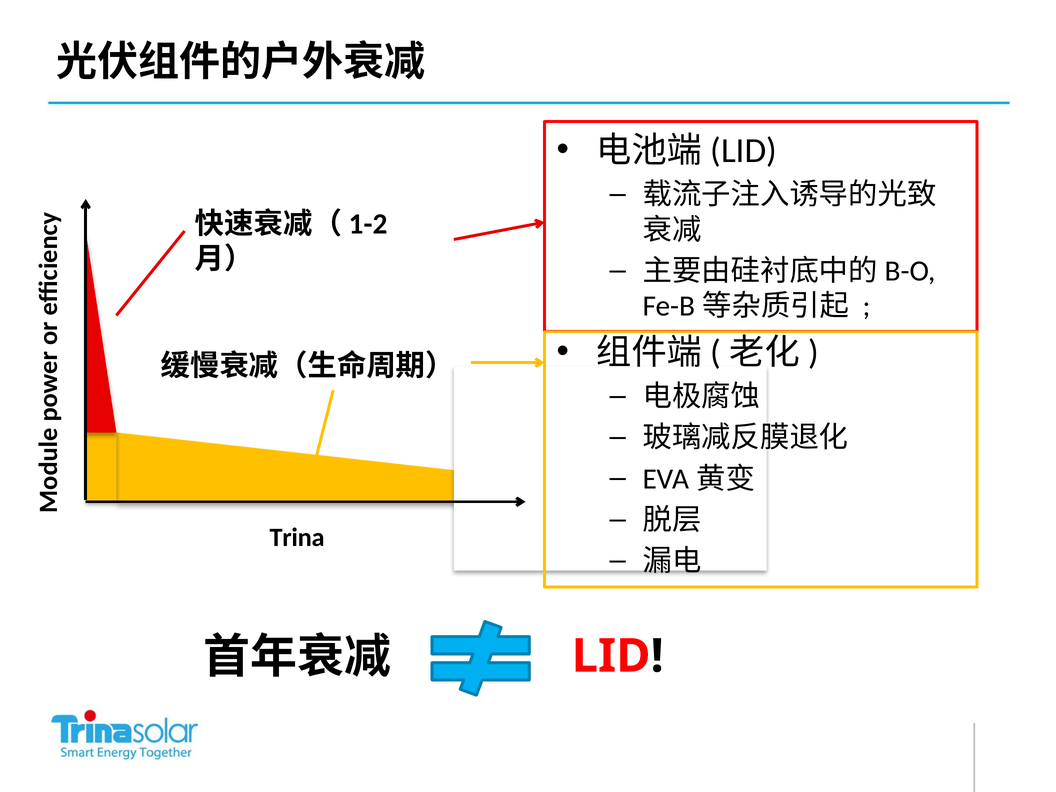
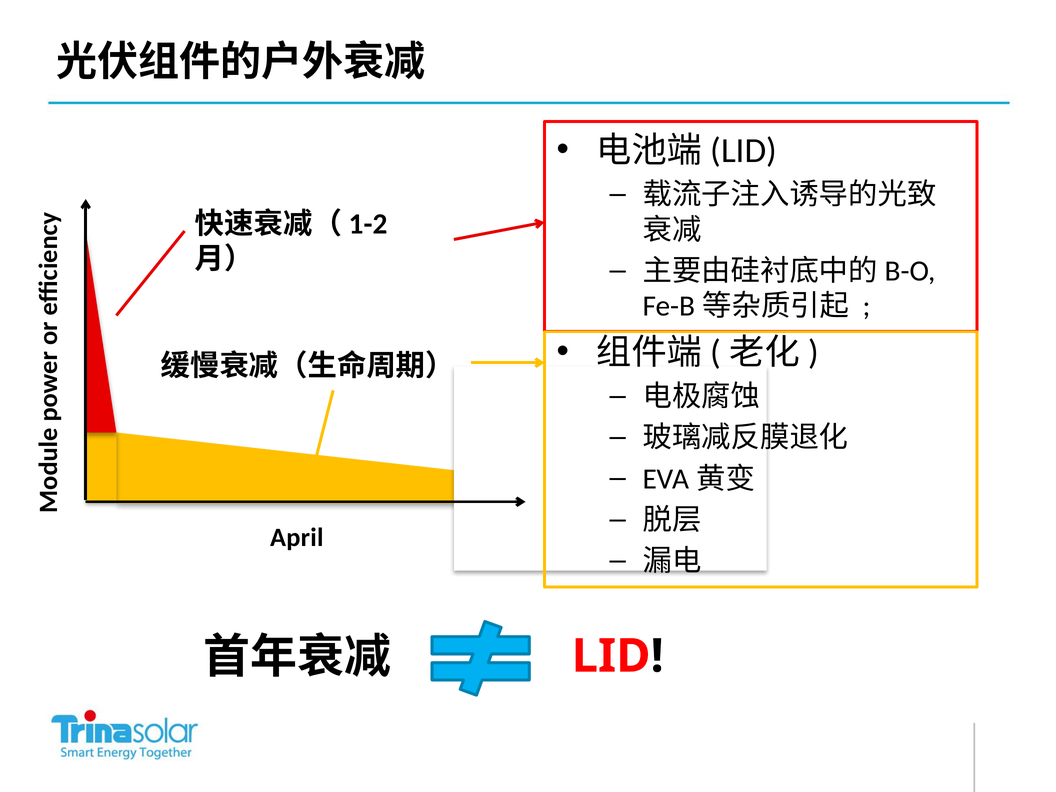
Trina: Trina -> April
